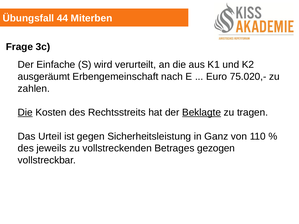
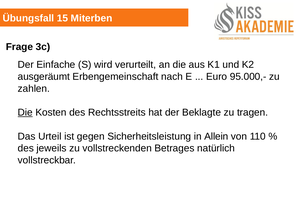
44: 44 -> 15
75.020,-: 75.020,- -> 95.000,-
Beklagte underline: present -> none
Ganz: Ganz -> Allein
gezogen: gezogen -> natürlich
